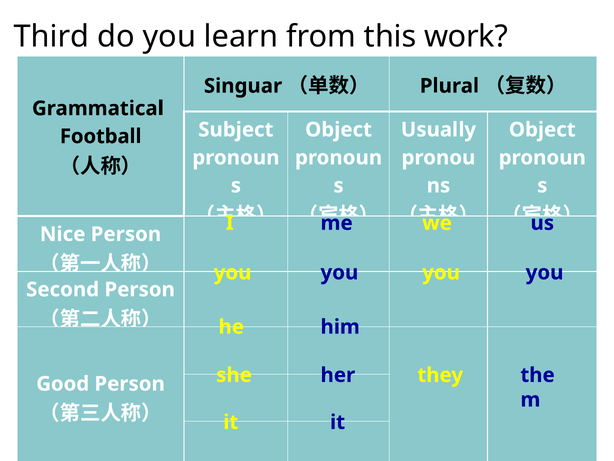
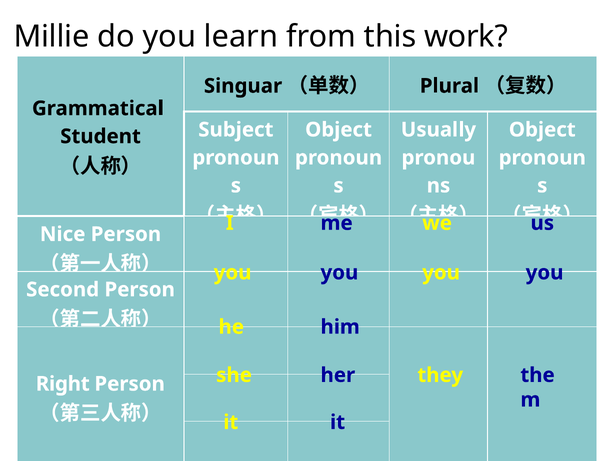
Third: Third -> Millie
Football: Football -> Student
Good: Good -> Right
